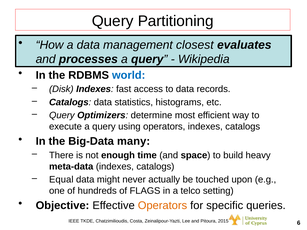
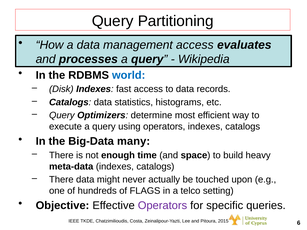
management closest: closest -> access
Equal at (61, 180): Equal -> There
Operators at (162, 206) colour: orange -> purple
